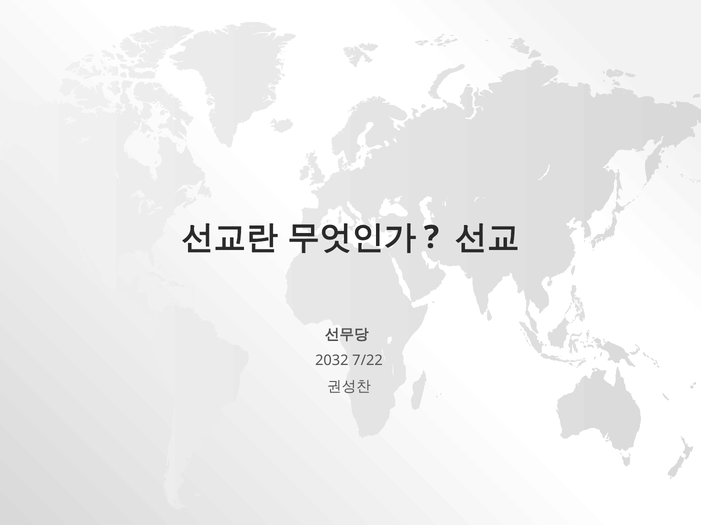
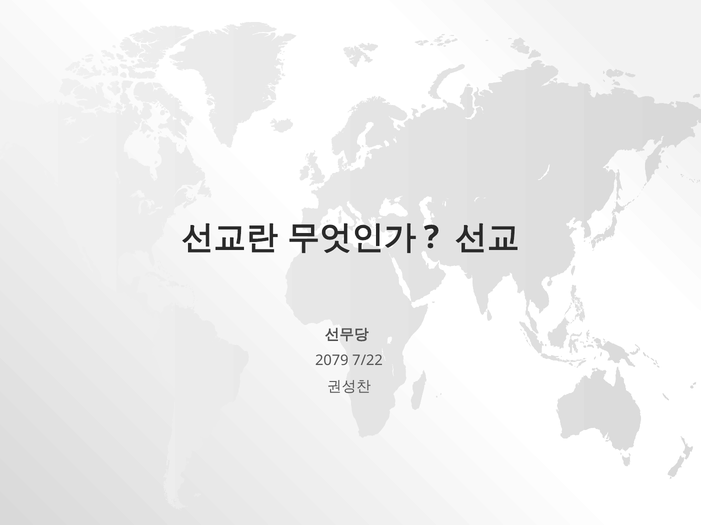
2032: 2032 -> 2079
